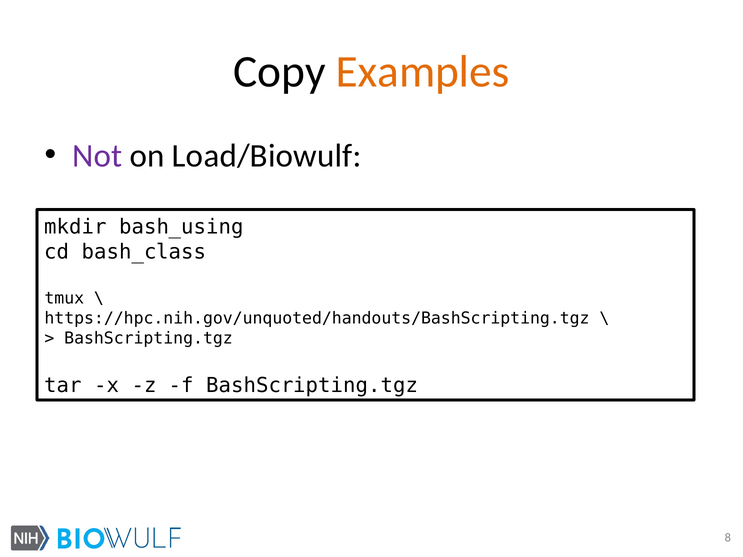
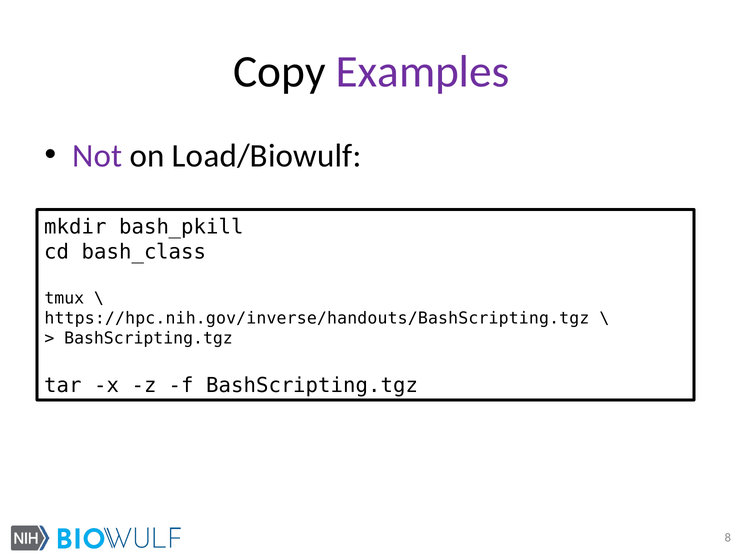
Examples colour: orange -> purple
bash_using: bash_using -> bash_pkill
https://hpc.nih.gov/unquoted/handouts/BashScripting.tgz: https://hpc.nih.gov/unquoted/handouts/BashScripting.tgz -> https://hpc.nih.gov/inverse/handouts/BashScripting.tgz
